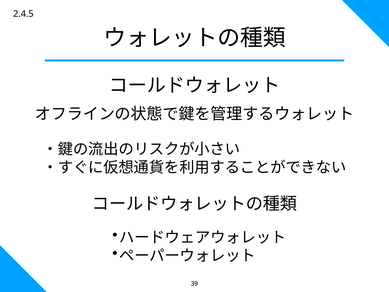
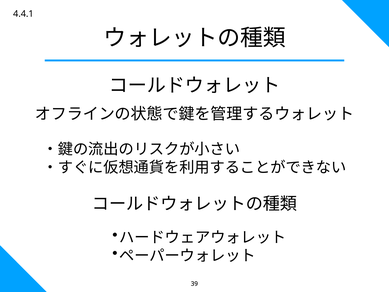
2.4.5: 2.4.5 -> 4.4.1
